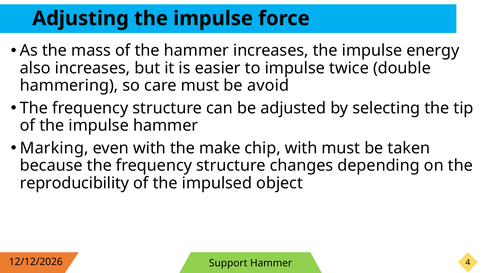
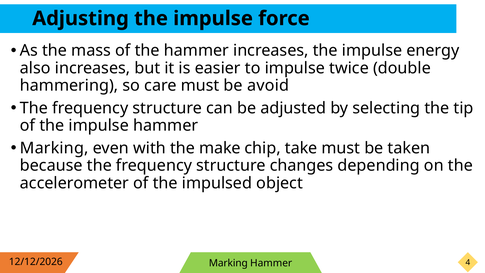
chip with: with -> take
reproducibility: reproducibility -> accelerometer
Support at (228, 263): Support -> Marking
